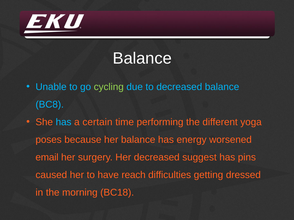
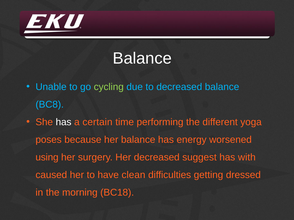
has at (64, 122) colour: light blue -> white
email: email -> using
pins: pins -> with
reach: reach -> clean
